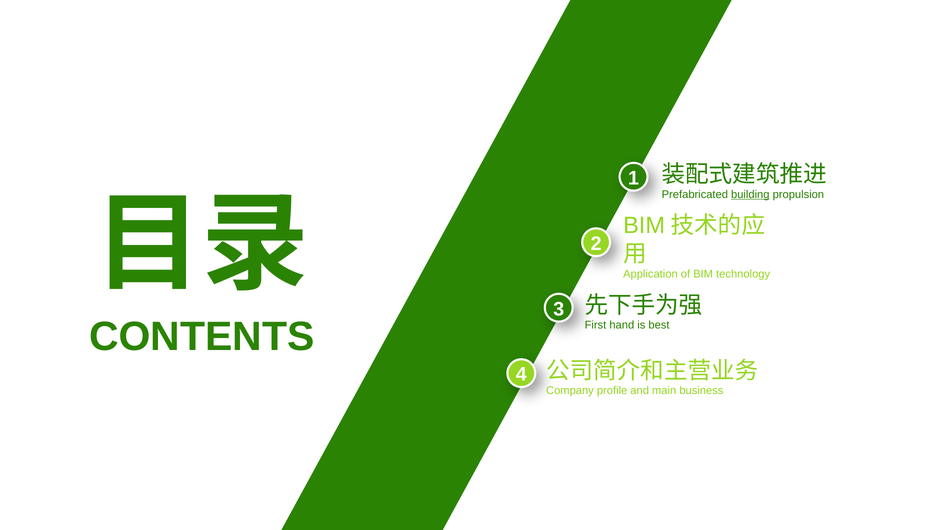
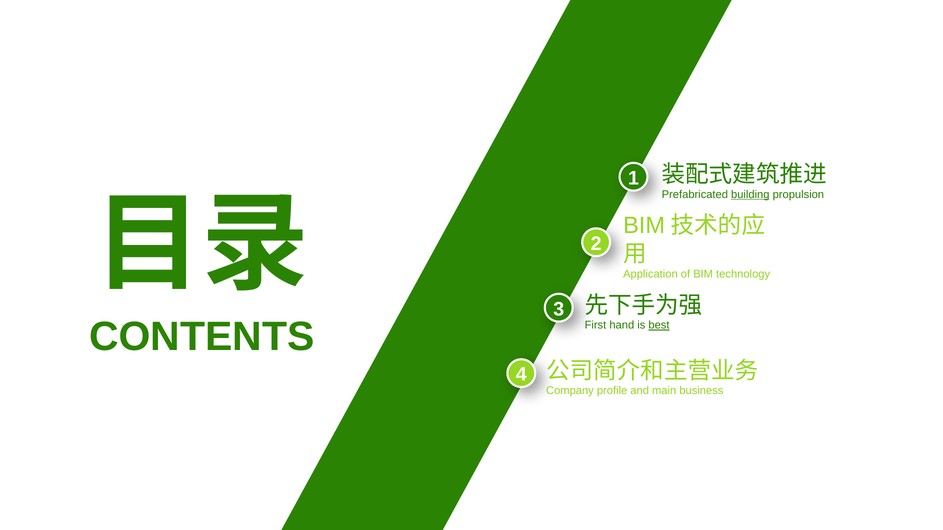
best underline: none -> present
